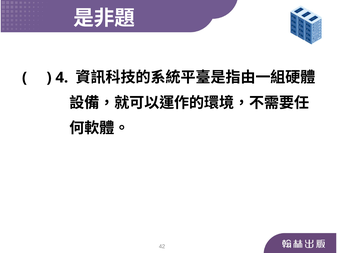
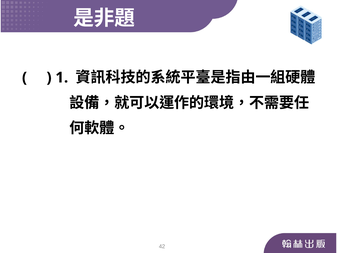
4: 4 -> 1
